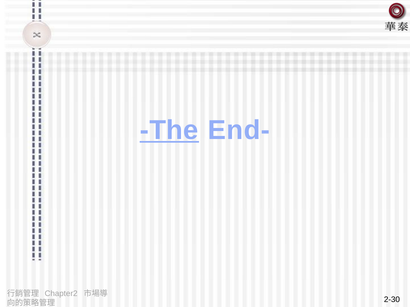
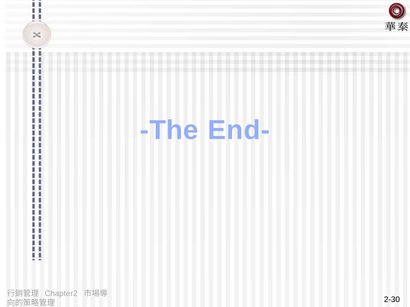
The underline: present -> none
